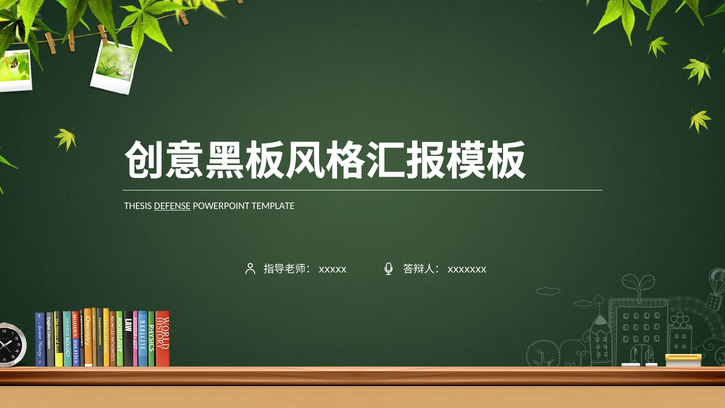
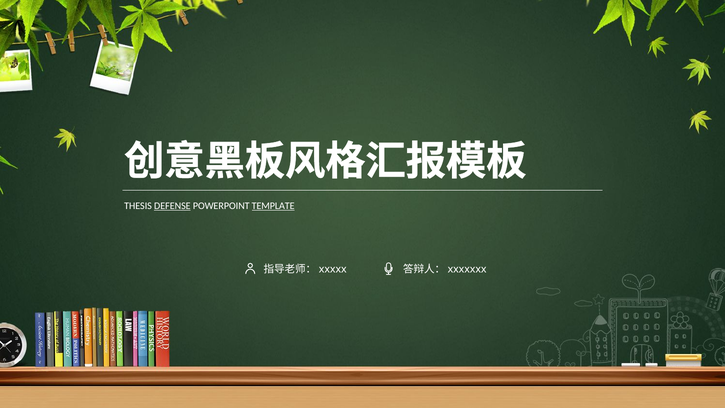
TEMPLATE underline: none -> present
